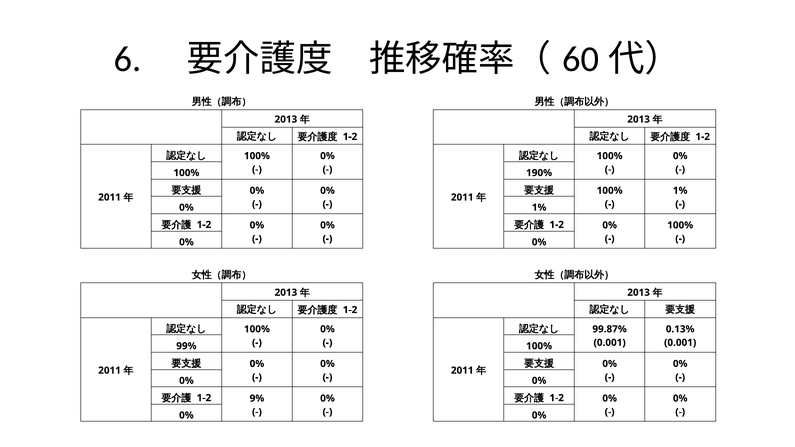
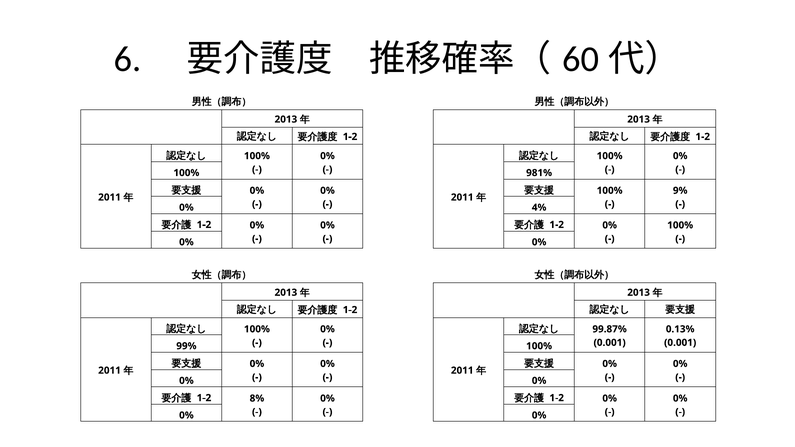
190%: 190% -> 981%
1% at (680, 191): 1% -> 9%
0% 1%: 1% -> 4%
9%: 9% -> 8%
